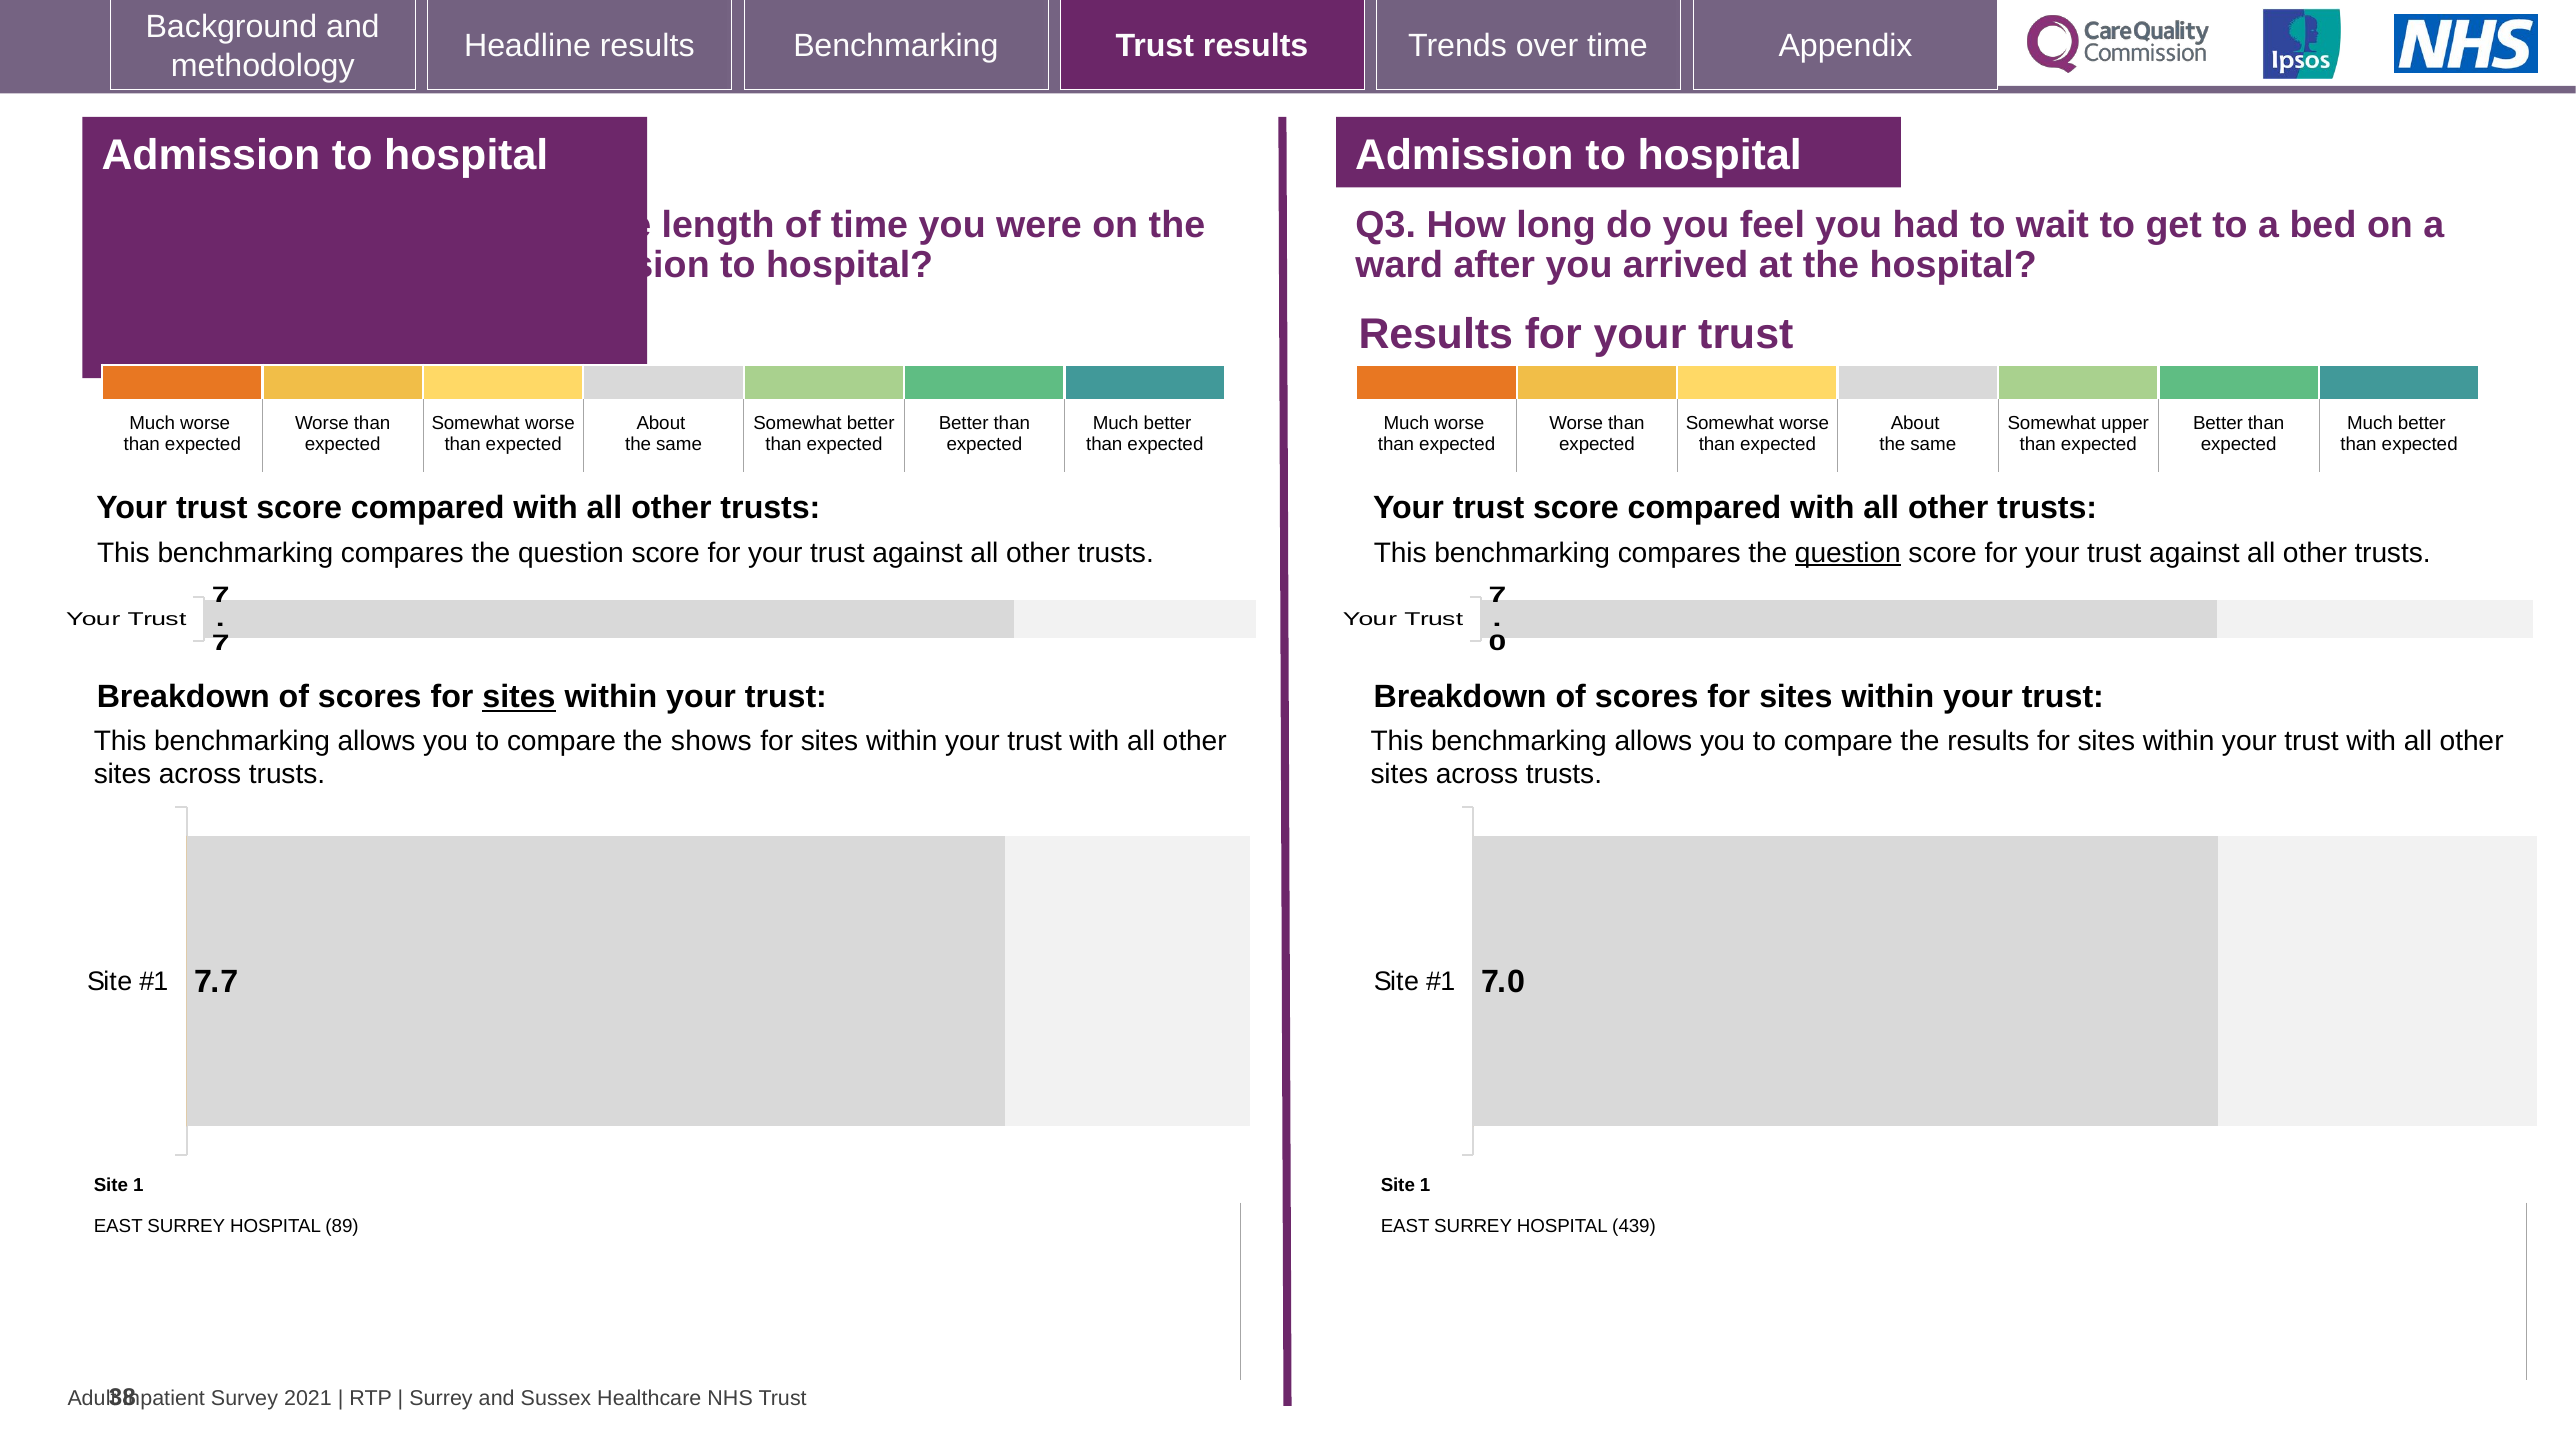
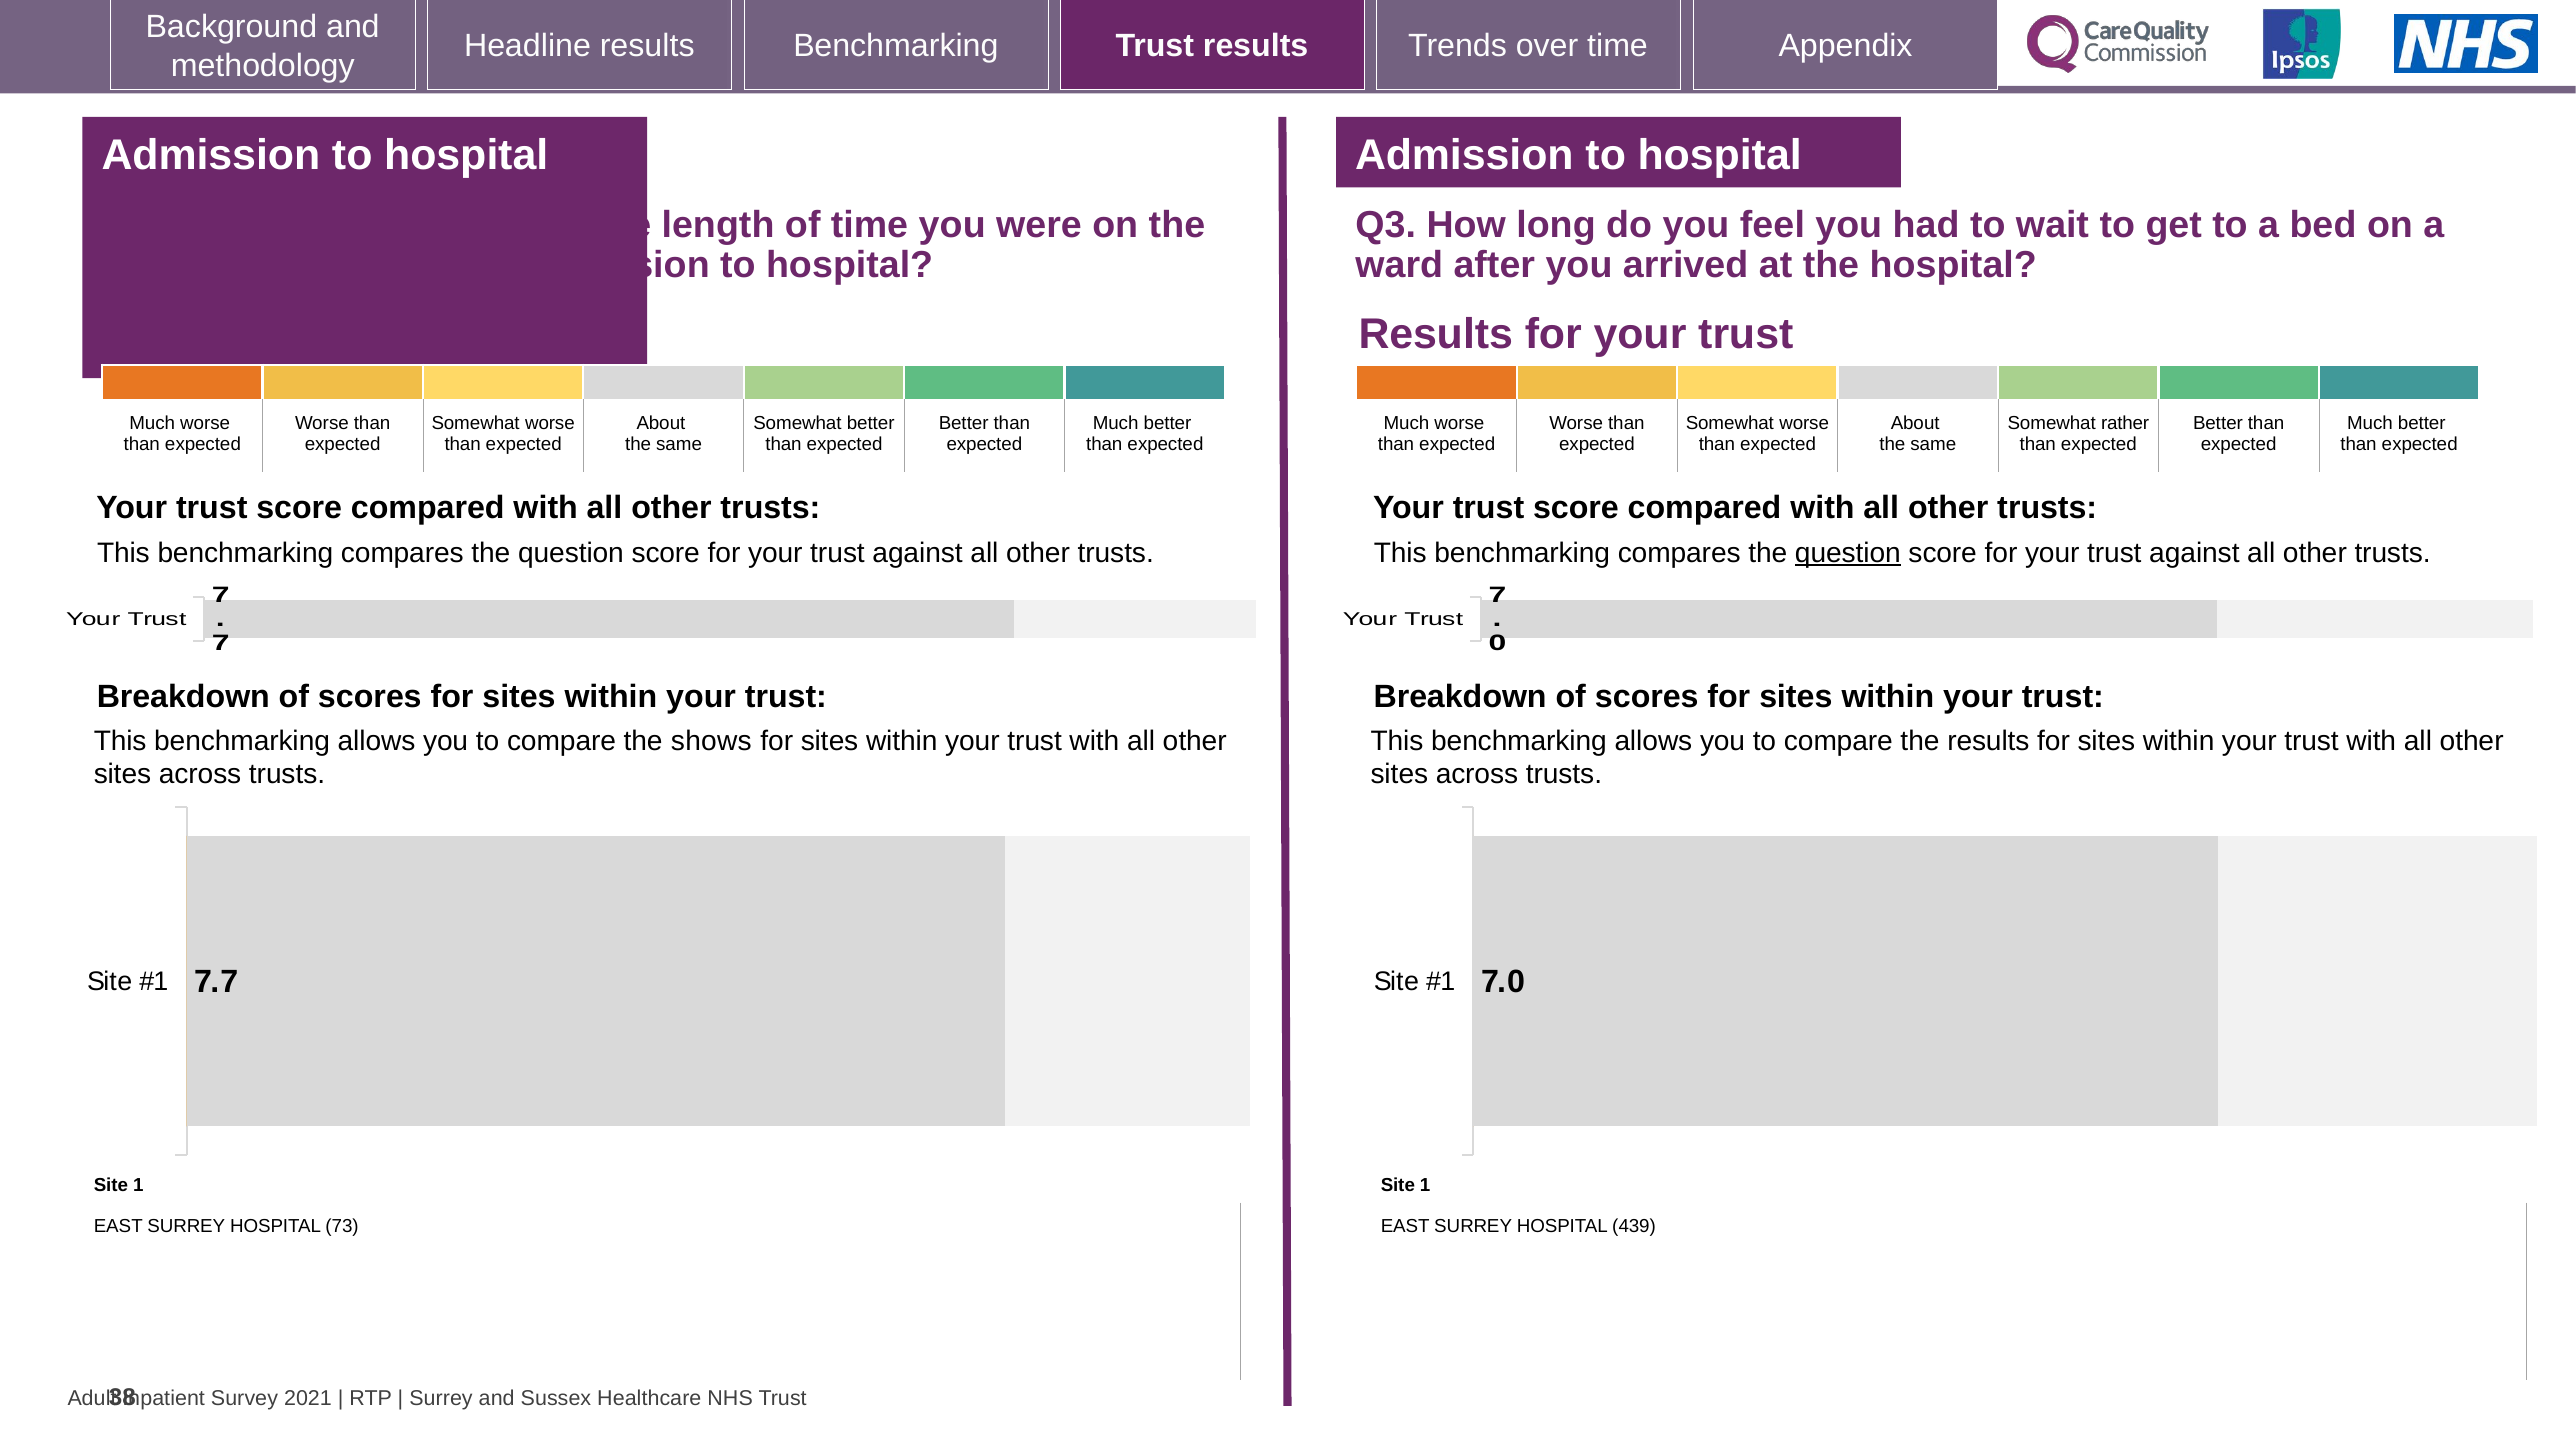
upper: upper -> rather
sites at (519, 697) underline: present -> none
89: 89 -> 73
